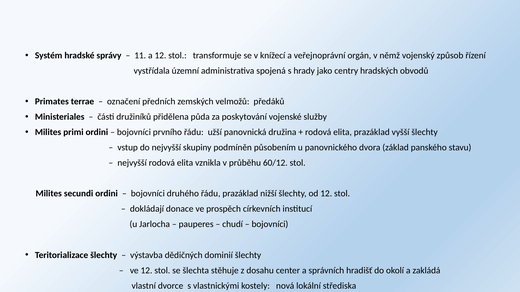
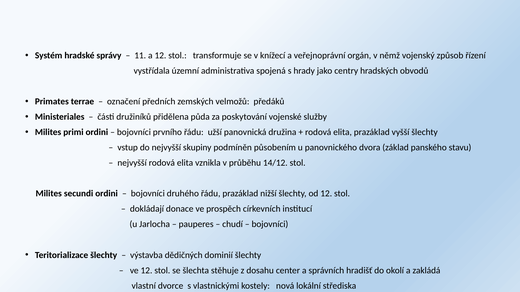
60/12: 60/12 -> 14/12
